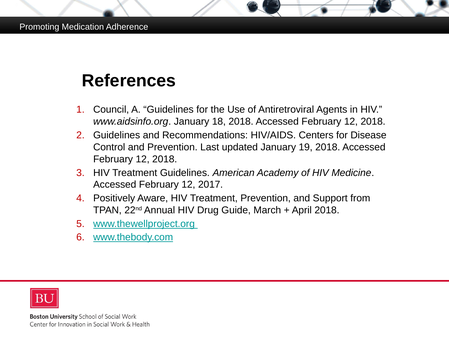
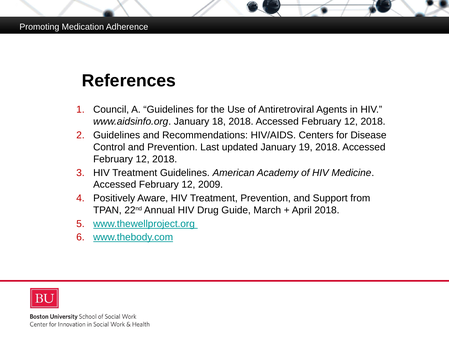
2017: 2017 -> 2009
